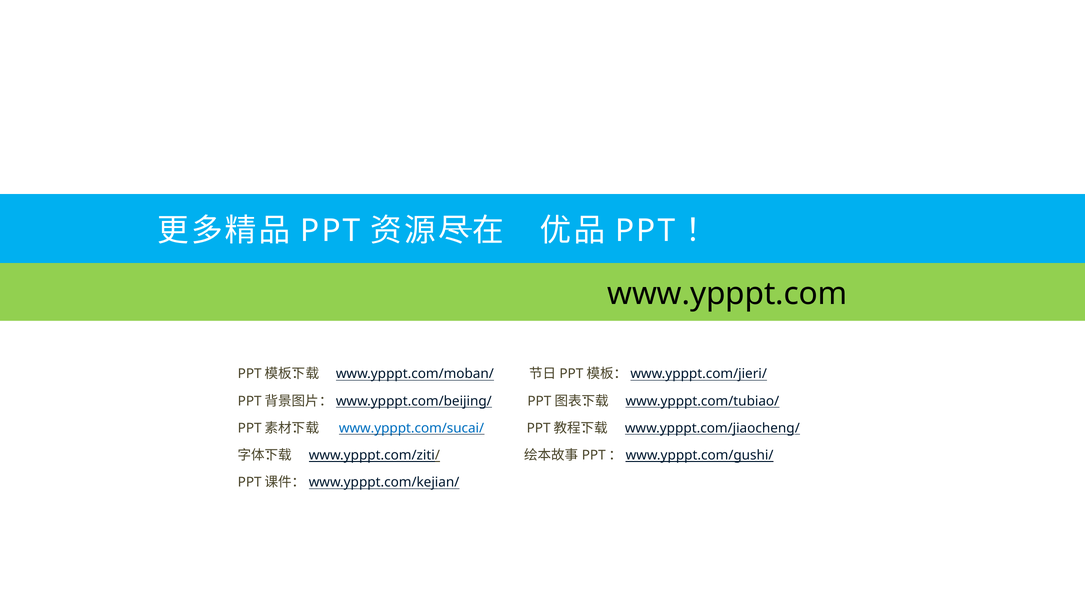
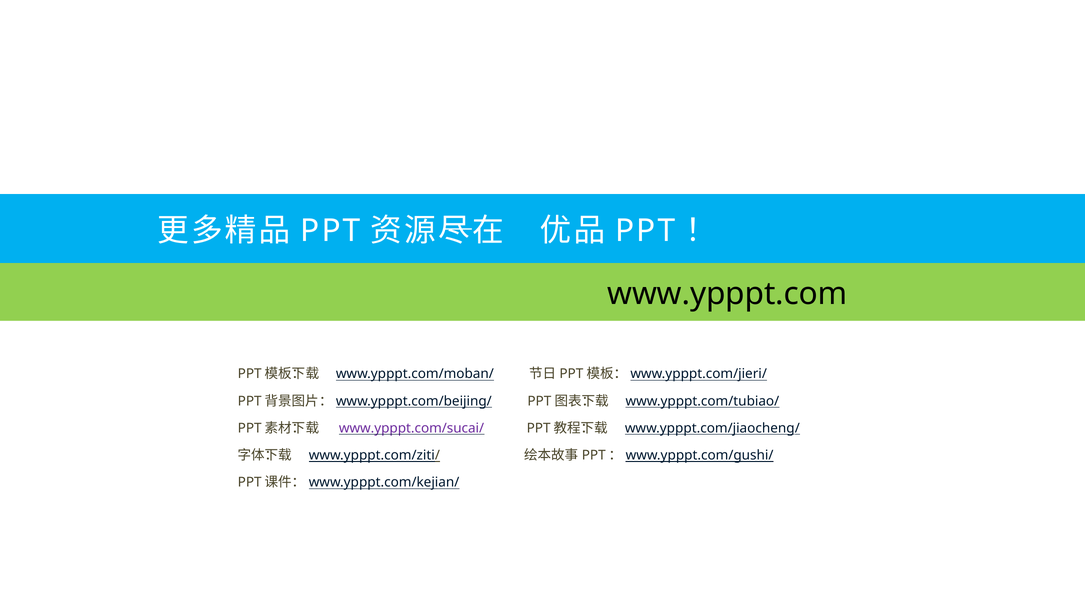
www.ypppt.com/sucai/ colour: blue -> purple
